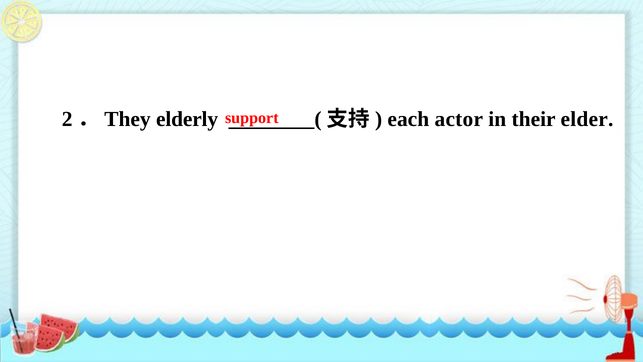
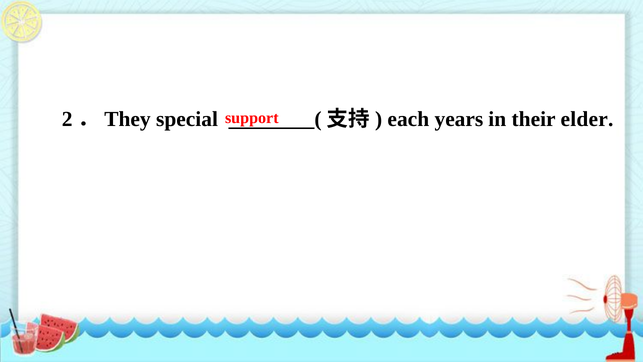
elderly: elderly -> special
actor: actor -> years
